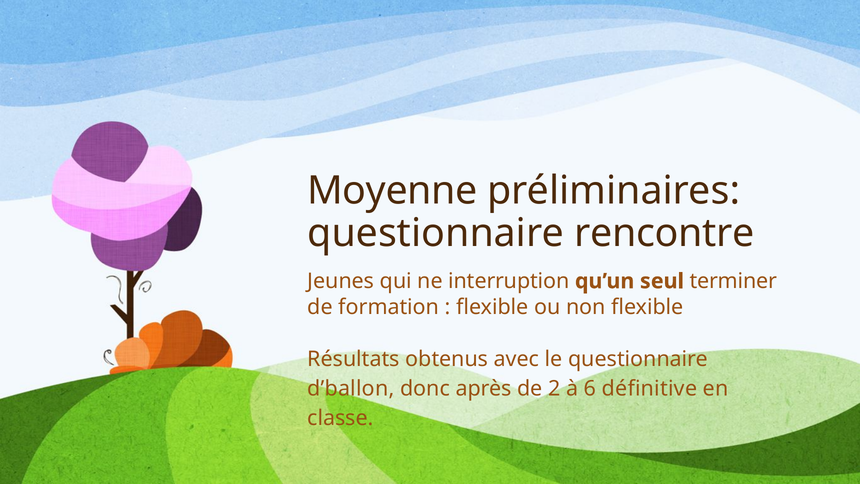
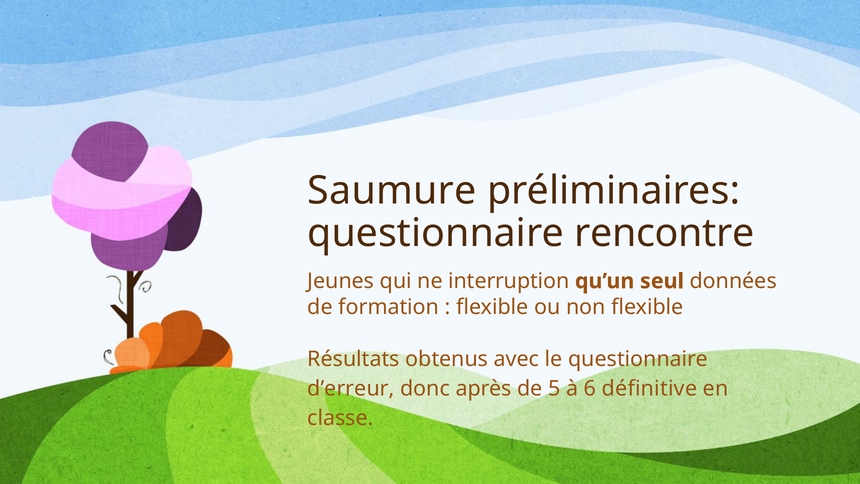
Moyenne: Moyenne -> Saumure
terminer: terminer -> données
d’ballon: d’ballon -> d’erreur
2: 2 -> 5
